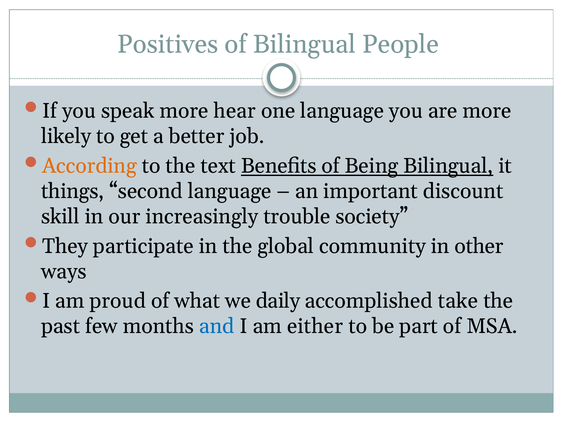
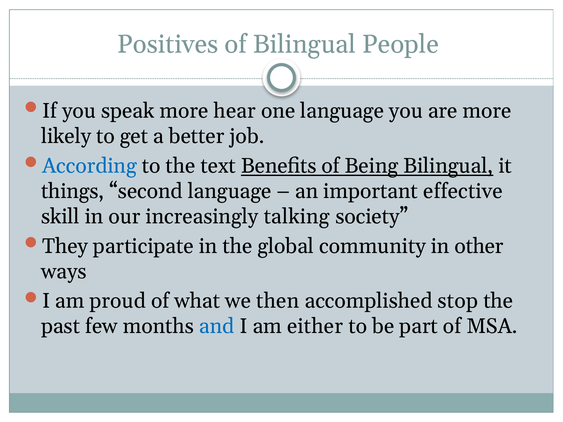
According colour: orange -> blue
discount: discount -> effective
trouble: trouble -> talking
daily: daily -> then
take: take -> stop
